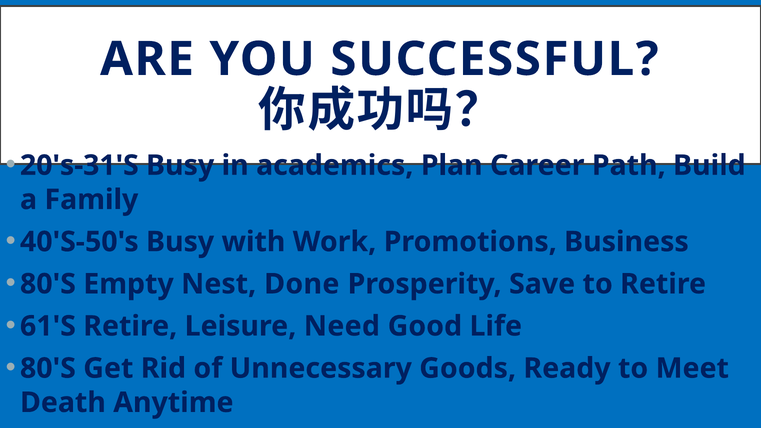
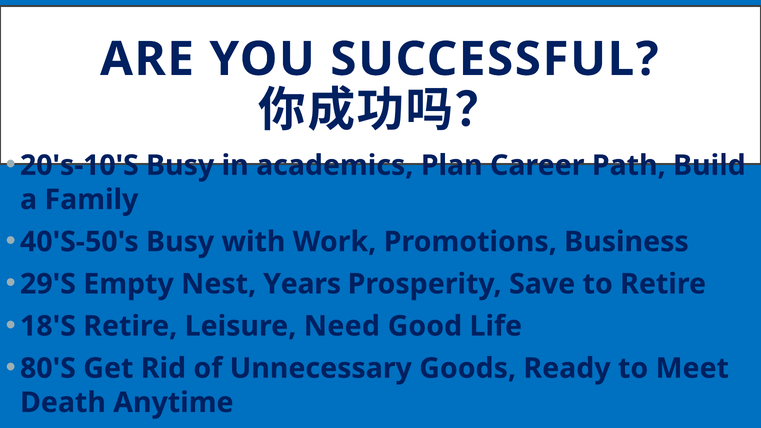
20's-31'S: 20's-31'S -> 20's-10'S
80'S at (48, 284): 80'S -> 29'S
Done: Done -> Years
61'S: 61'S -> 18'S
